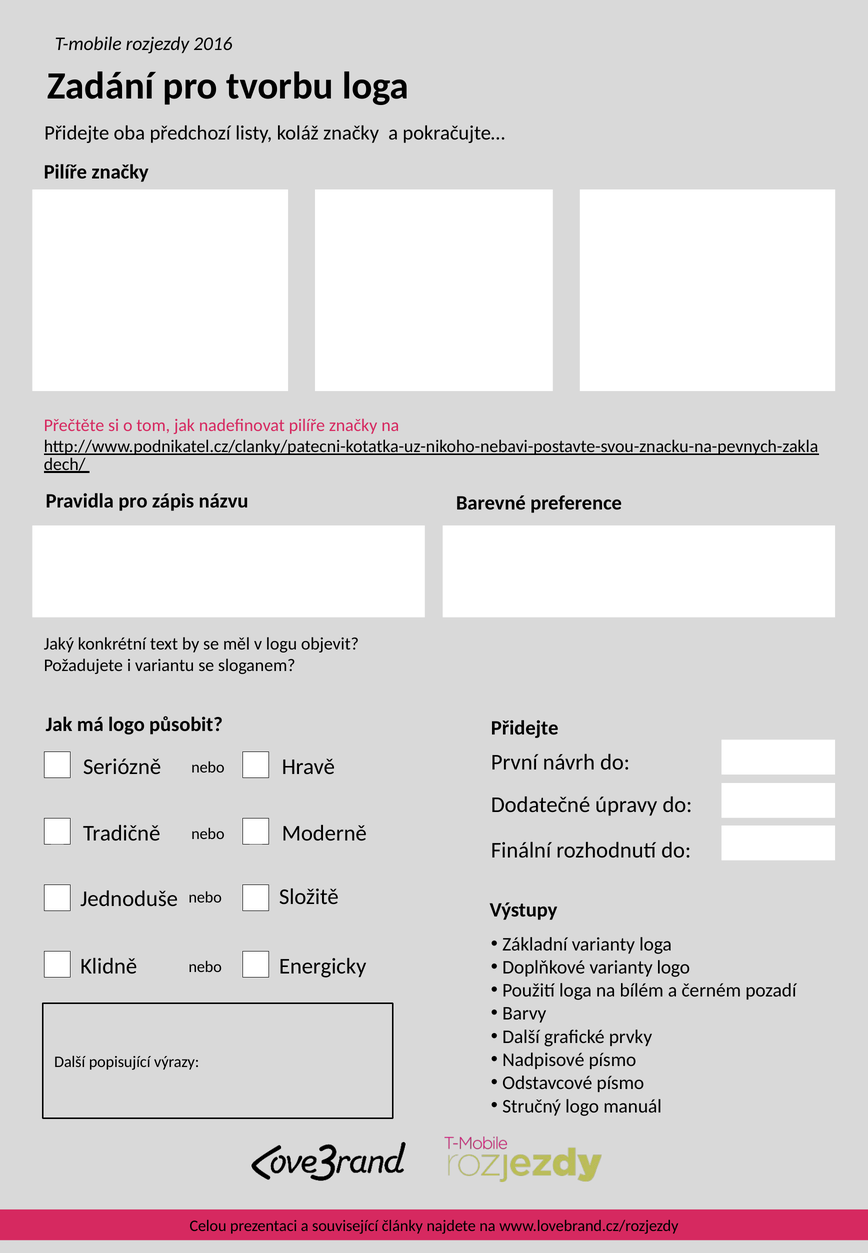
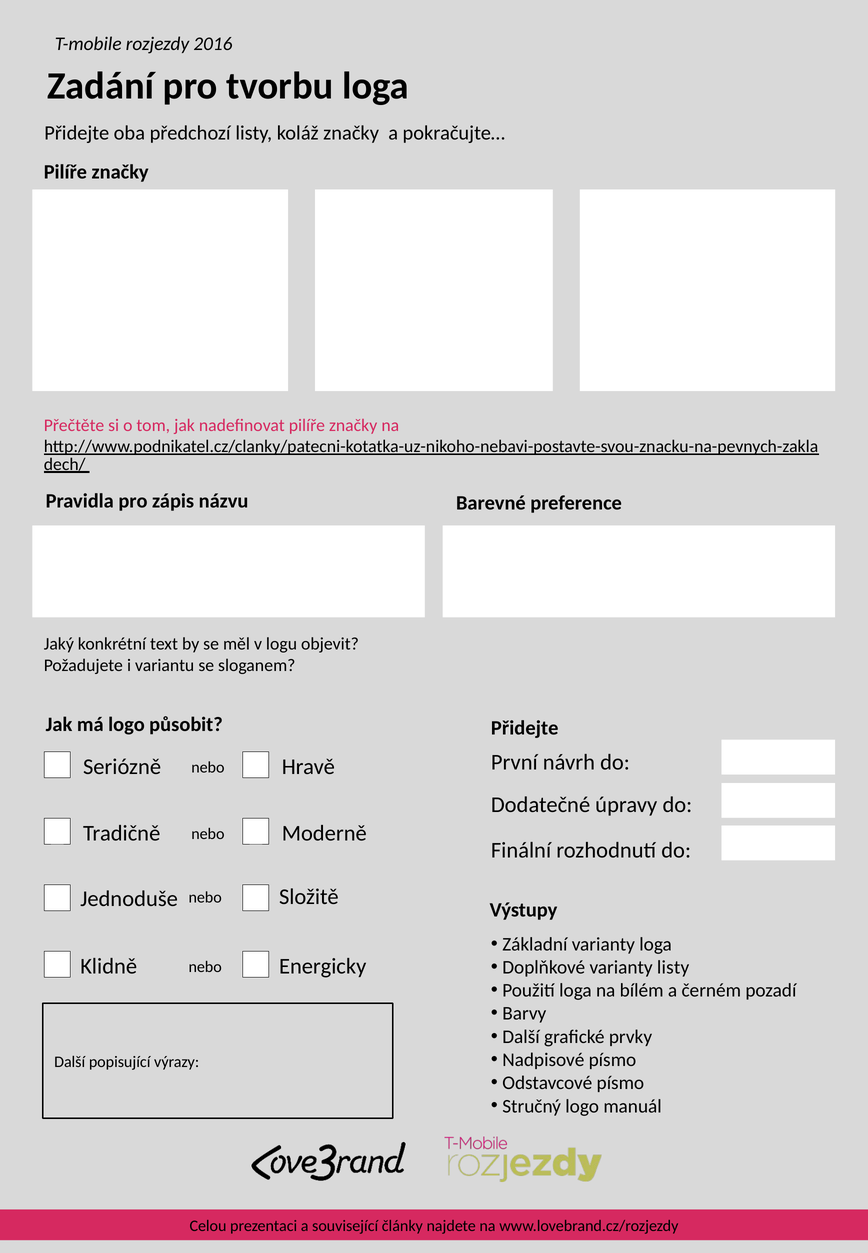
varianty logo: logo -> listy
